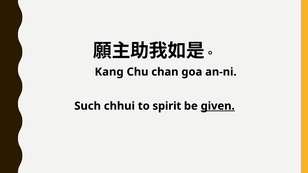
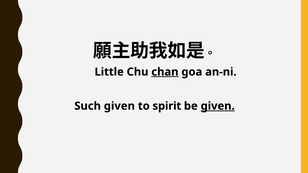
Kang: Kang -> Little
chan underline: none -> present
Such chhui: chhui -> given
